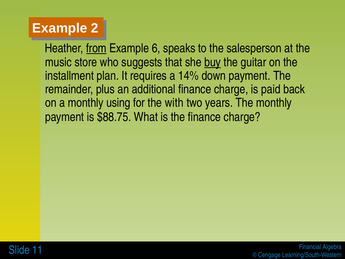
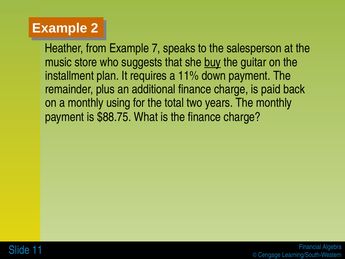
from underline: present -> none
6: 6 -> 7
14%: 14% -> 11%
with: with -> total
